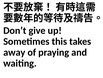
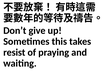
away: away -> resist
